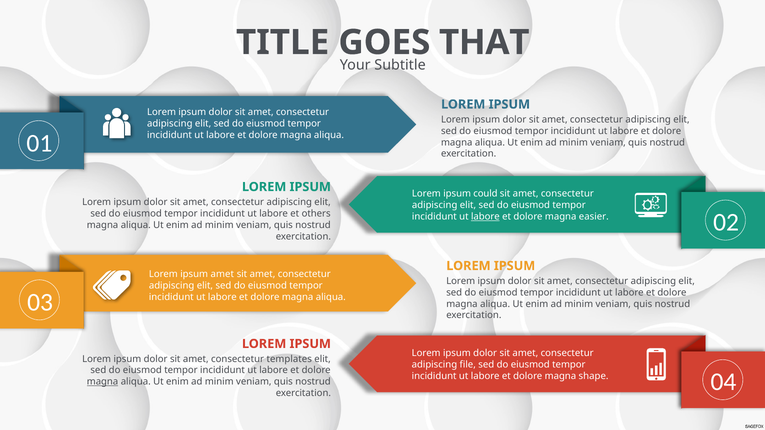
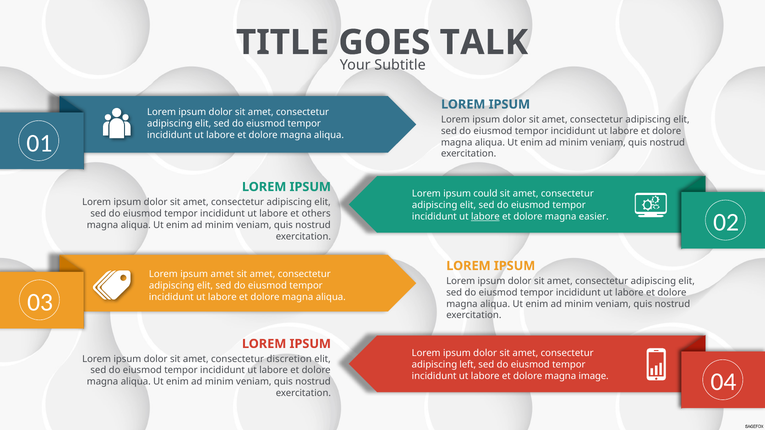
THAT: THAT -> TALK
templates: templates -> discretion
file: file -> left
shape: shape -> image
magna at (103, 382) underline: present -> none
